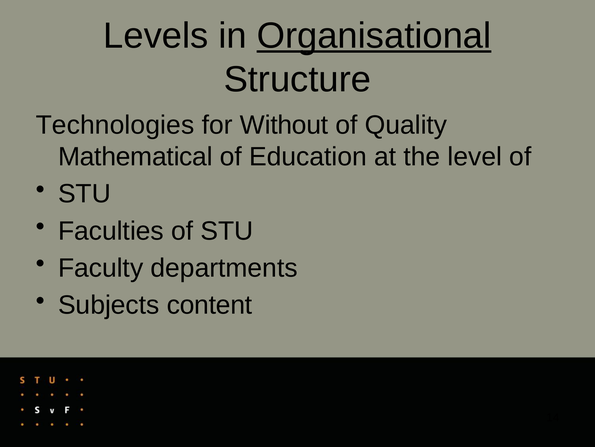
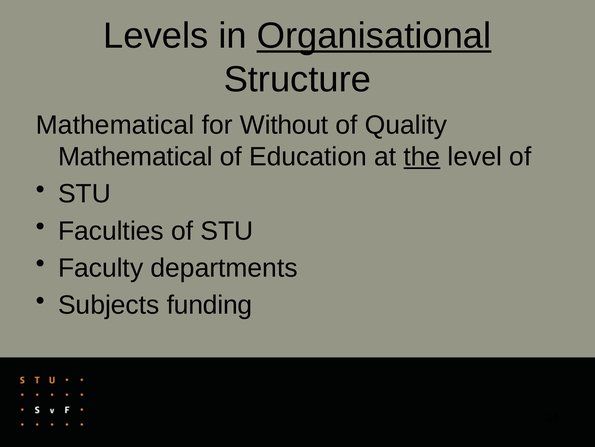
Technologies at (115, 125): Technologies -> Mathematical
the underline: none -> present
content: content -> funding
